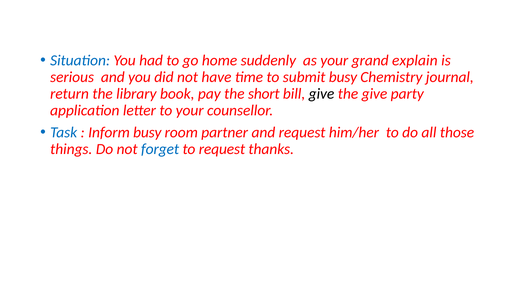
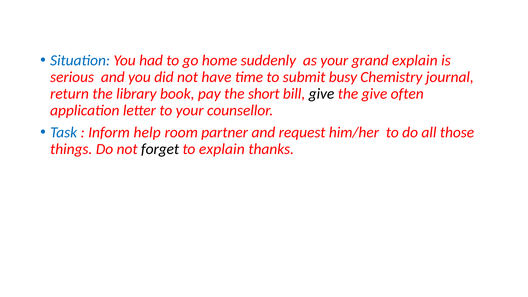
party: party -> often
Inform busy: busy -> help
forget colour: blue -> black
to request: request -> explain
